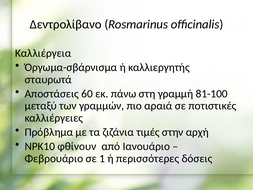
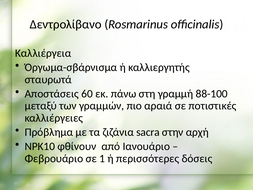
81-100: 81-100 -> 88-100
τιμές: τιμές -> sacra
